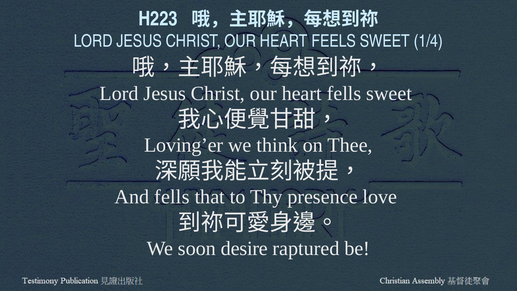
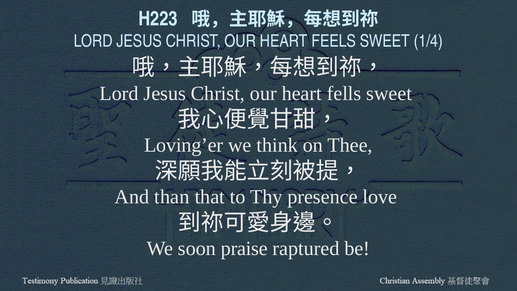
And fells: fells -> than
desire: desire -> praise
